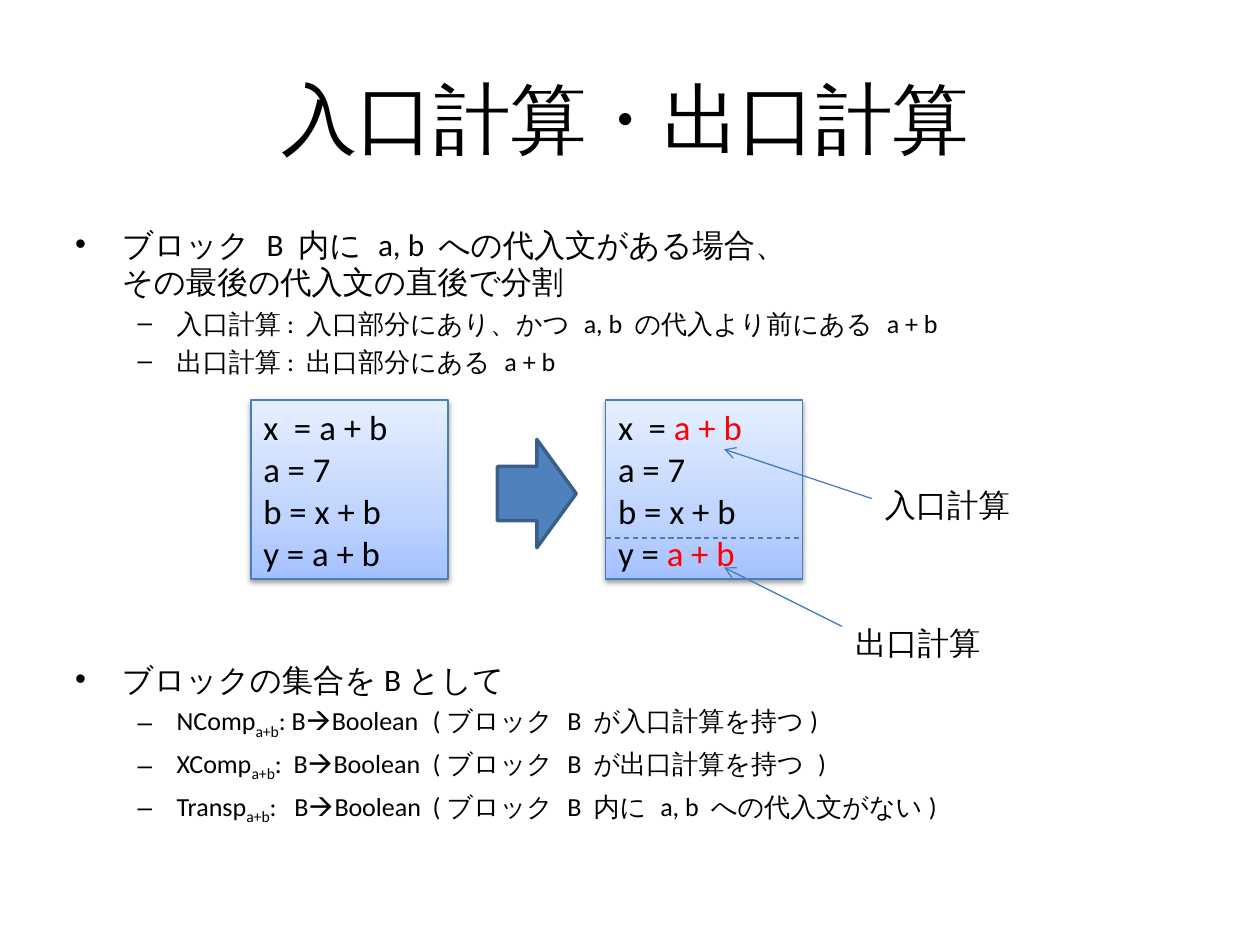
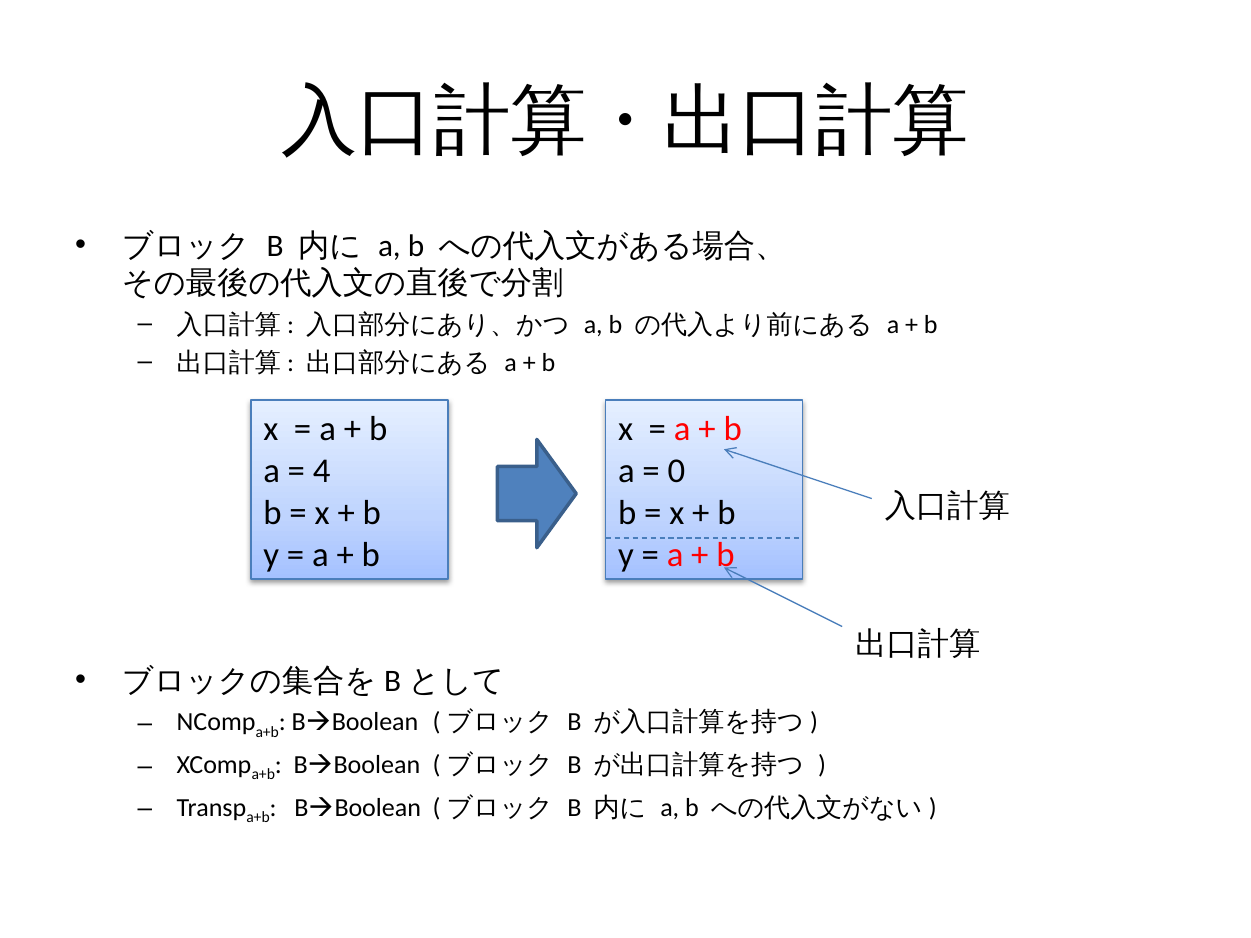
7 at (322, 471): 7 -> 4
7 at (676, 471): 7 -> 0
